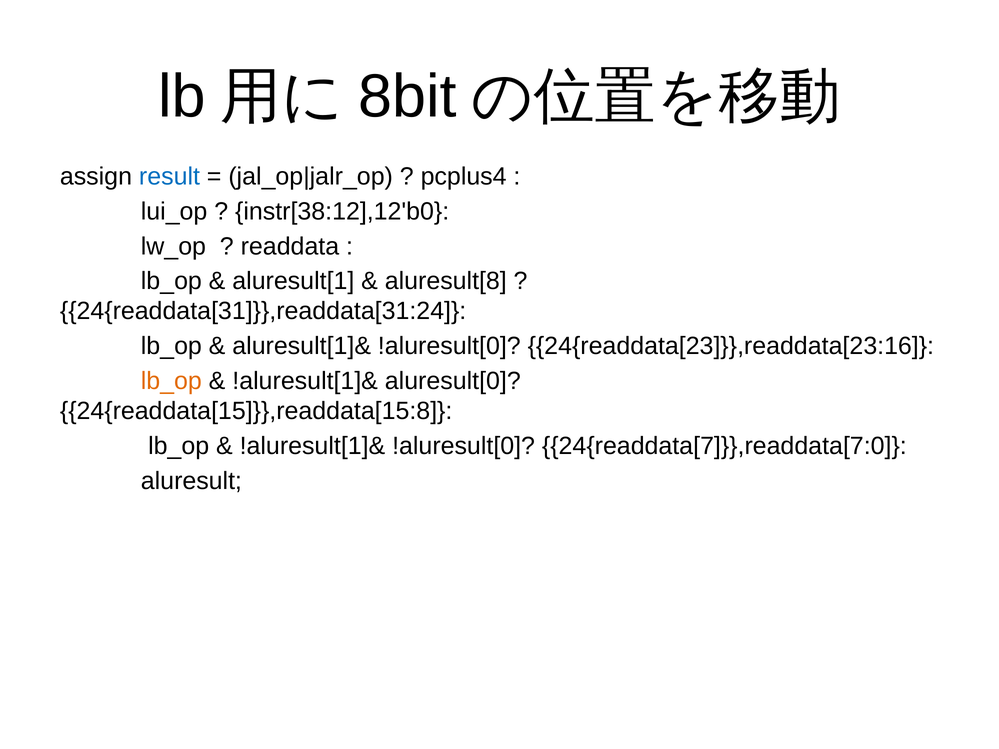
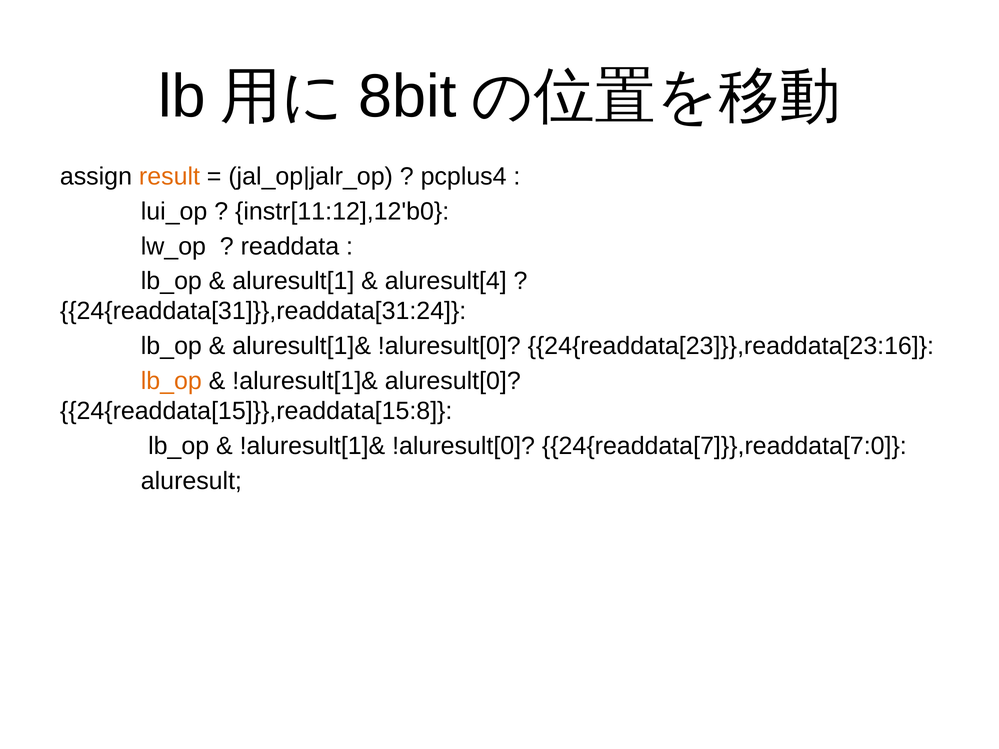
result colour: blue -> orange
instr[38:12],12'b0: instr[38:12],12'b0 -> instr[11:12],12'b0
aluresult[8: aluresult[8 -> aluresult[4
